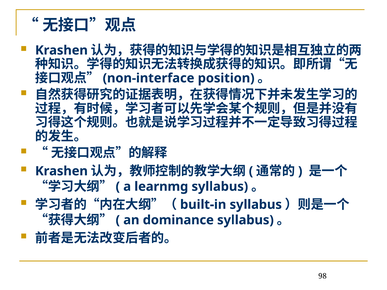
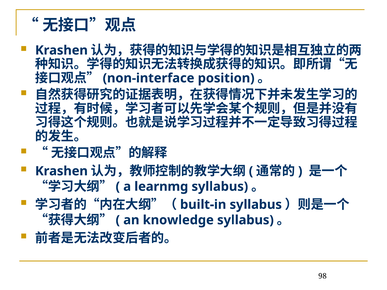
dominance: dominance -> knowledge
